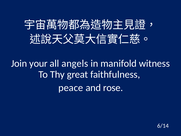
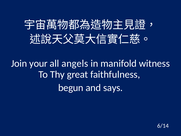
peace: peace -> begun
rose: rose -> says
